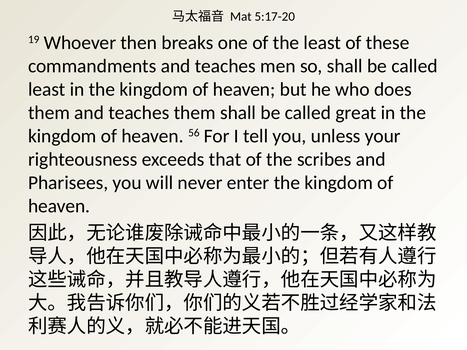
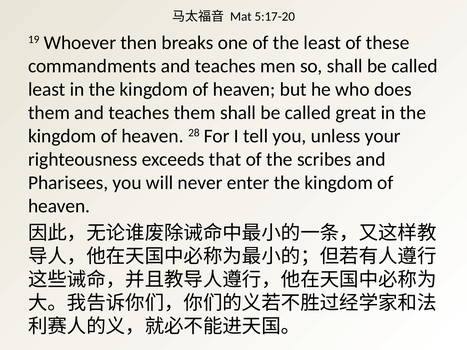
56: 56 -> 28
